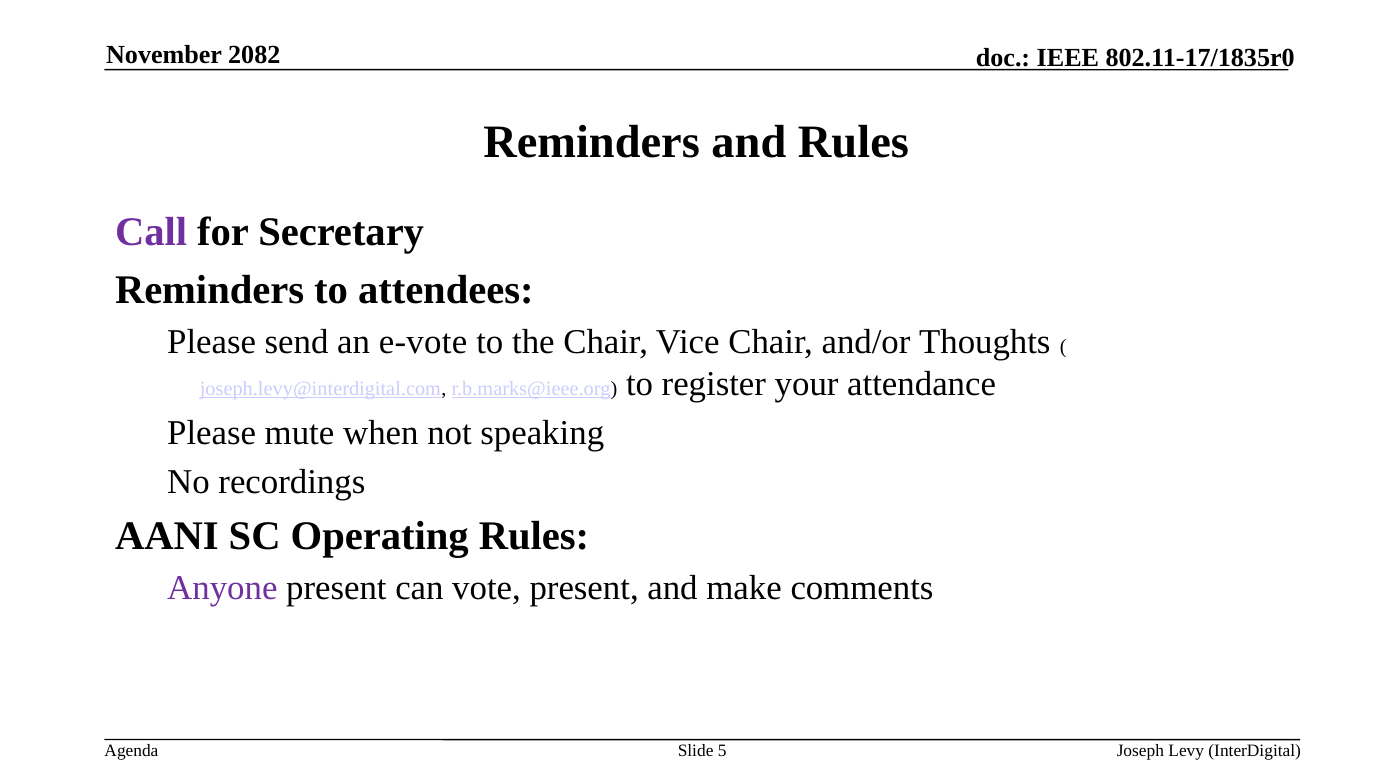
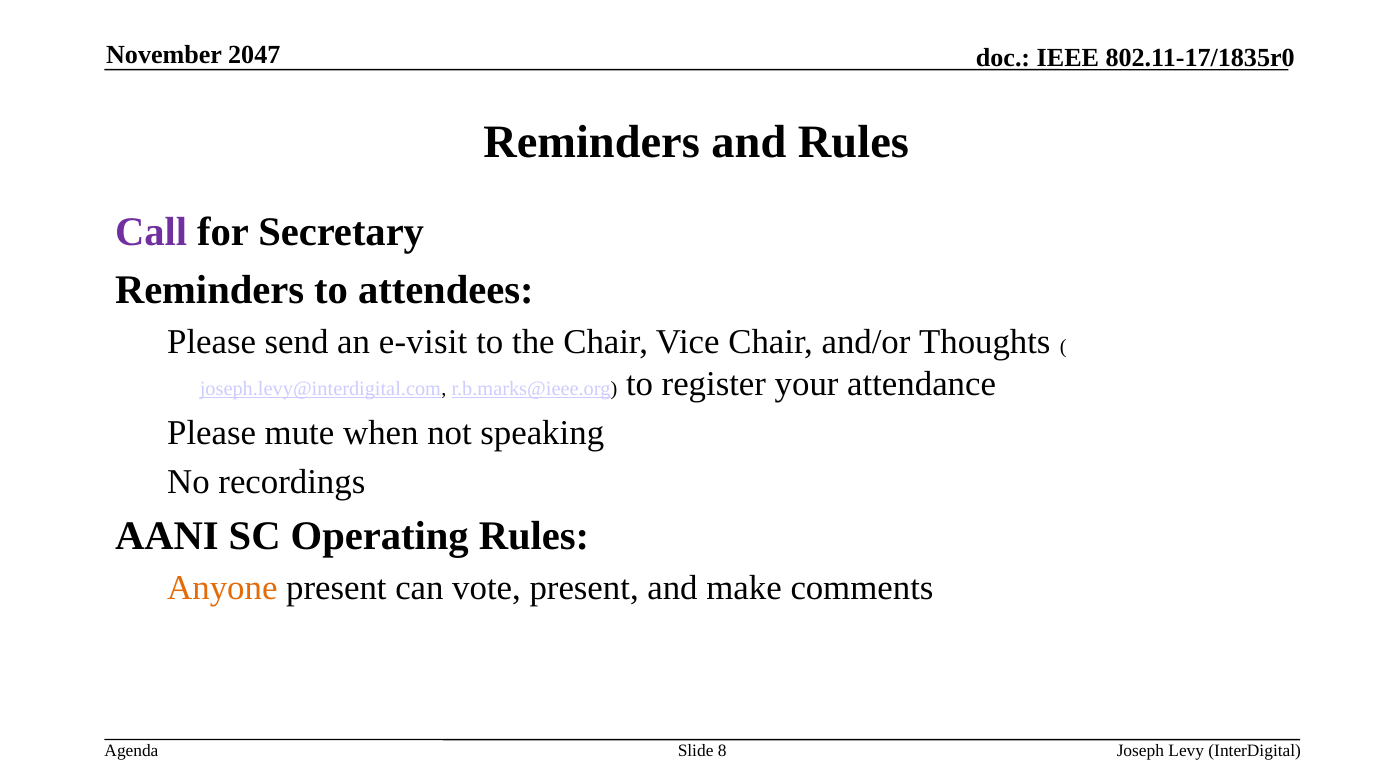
2082: 2082 -> 2047
e-vote: e-vote -> e-visit
Anyone colour: purple -> orange
5: 5 -> 8
